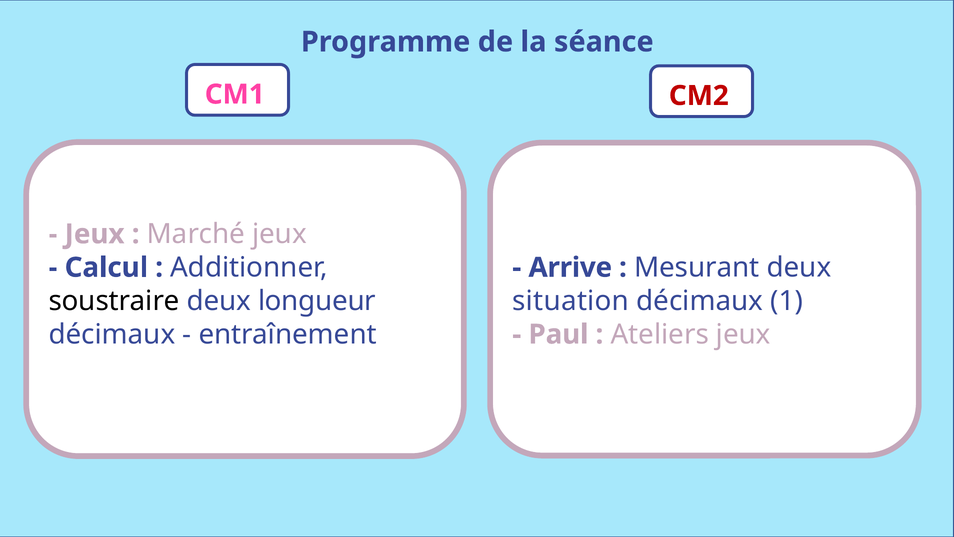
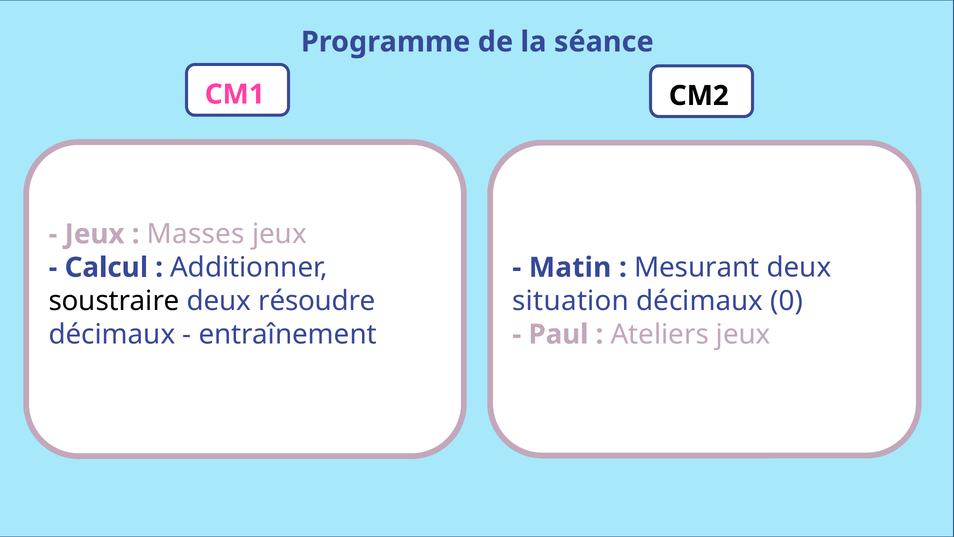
CM2 colour: red -> black
Marché: Marché -> Masses
Arrive: Arrive -> Matin
longueur: longueur -> résoudre
1: 1 -> 0
